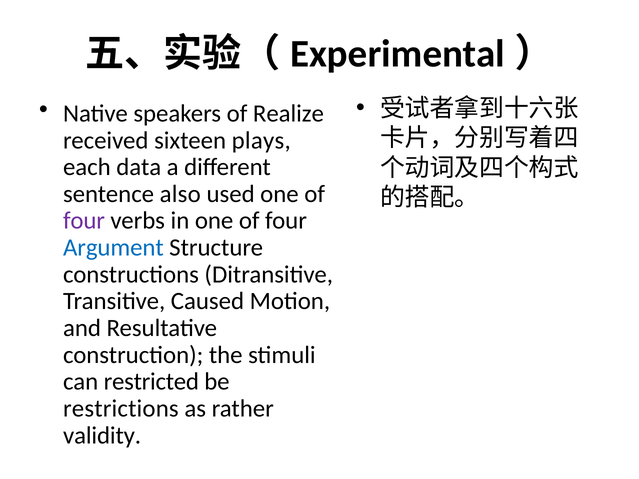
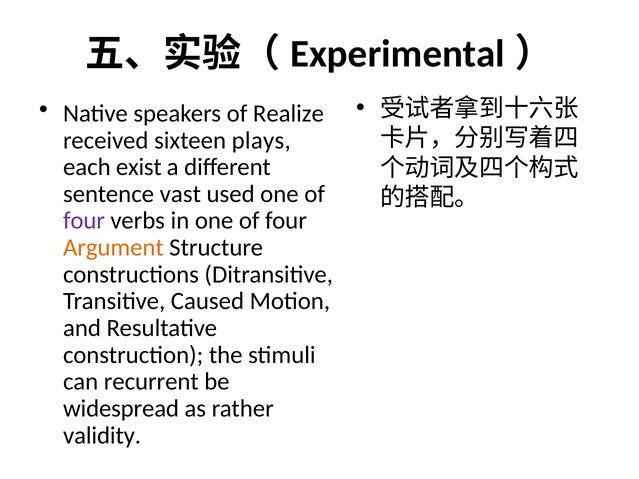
data: data -> exist
also: also -> vast
Argument colour: blue -> orange
restricted: restricted -> recurrent
restrictions: restrictions -> widespread
